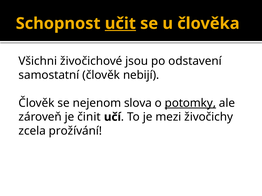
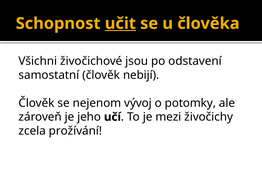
slova: slova -> vývoj
potomky underline: present -> none
činit: činit -> jeho
